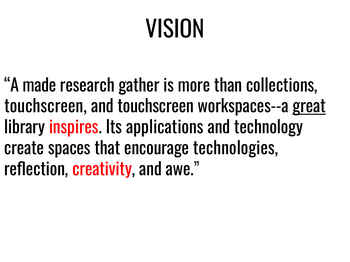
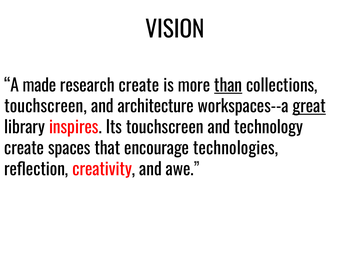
research gather: gather -> create
than underline: none -> present
and touchscreen: touchscreen -> architecture
Its applications: applications -> touchscreen
